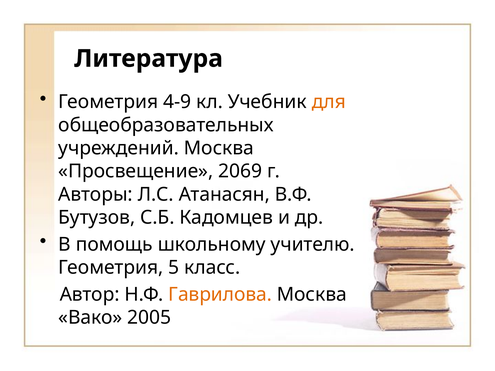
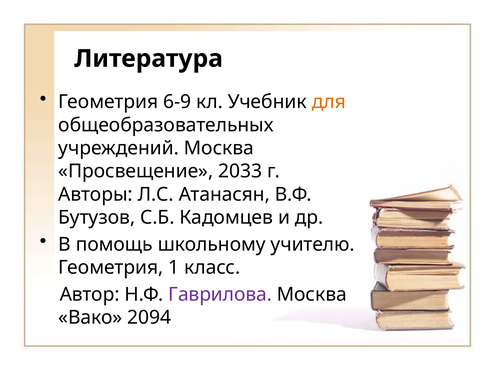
4-9: 4-9 -> 6-9
2069: 2069 -> 2033
5: 5 -> 1
Гаврилова colour: orange -> purple
2005: 2005 -> 2094
